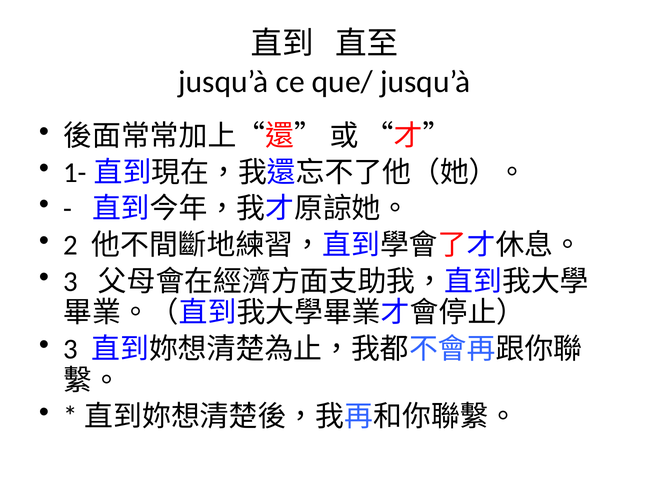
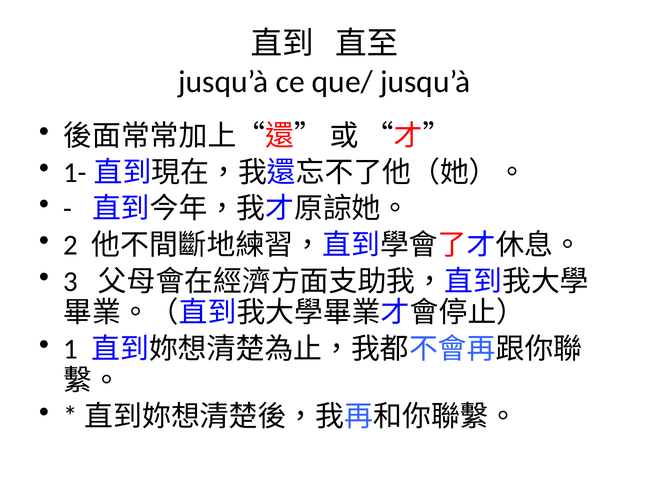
3 at (71, 349): 3 -> 1
